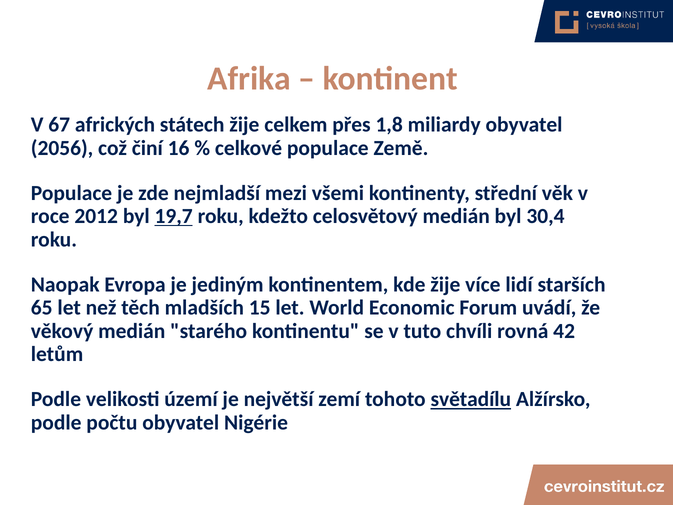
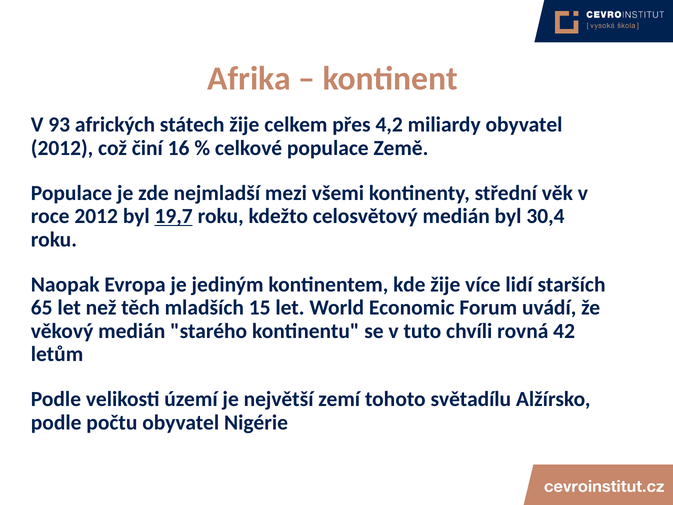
67: 67 -> 93
1,8: 1,8 -> 4,2
2056 at (62, 148): 2056 -> 2012
světadílu underline: present -> none
